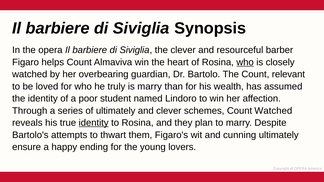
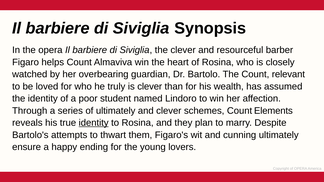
who at (245, 62) underline: present -> none
is marry: marry -> clever
Count Watched: Watched -> Elements
